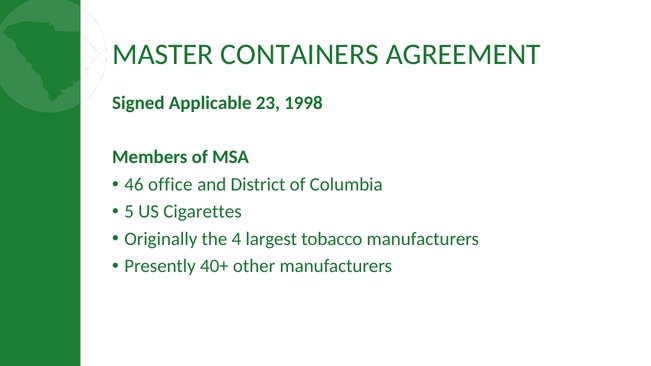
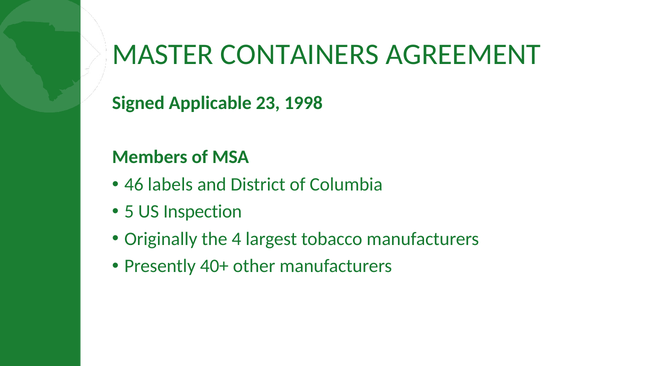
office: office -> labels
Cigarettes: Cigarettes -> Inspection
